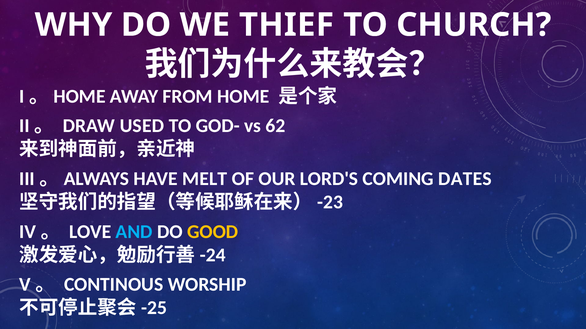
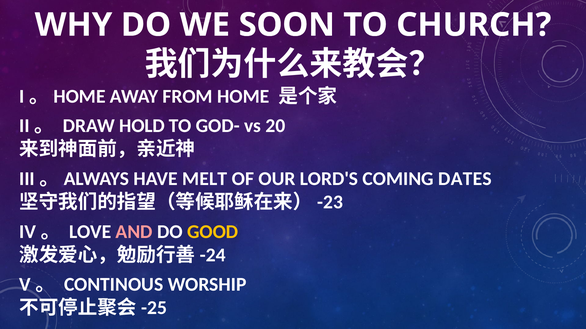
THIEF: THIEF -> SOON
USED: USED -> HOLD
62: 62 -> 20
AND colour: light blue -> pink
